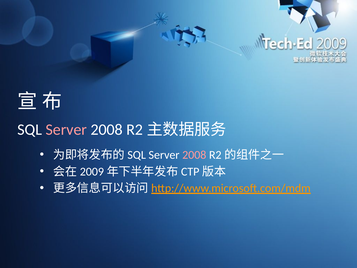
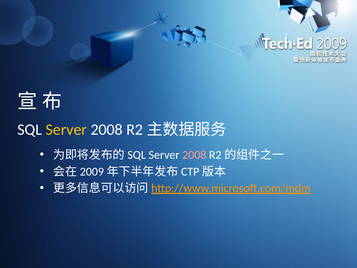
Server at (66, 130) colour: pink -> yellow
